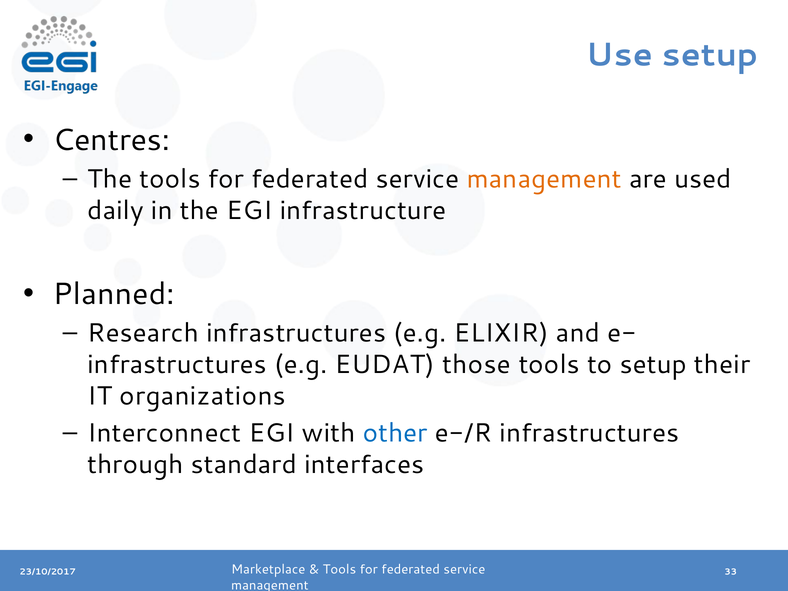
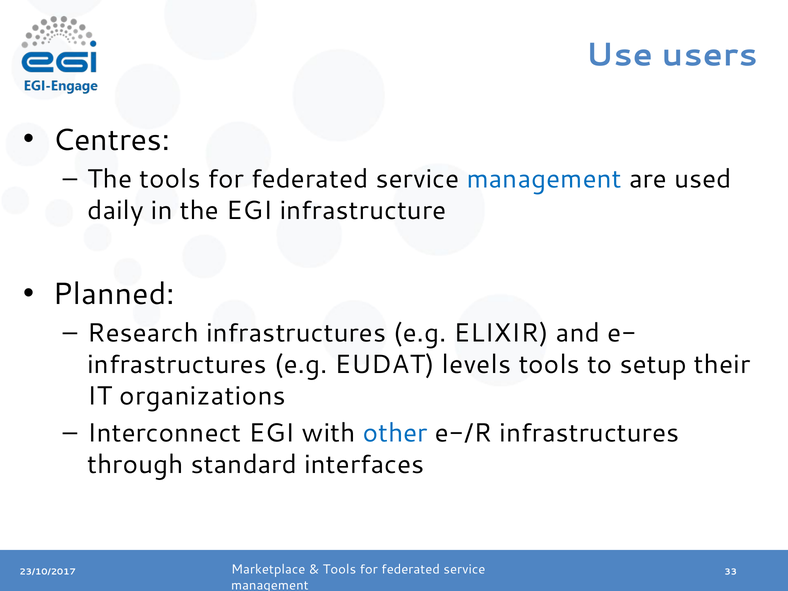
Use setup: setup -> users
management at (544, 179) colour: orange -> blue
those: those -> levels
